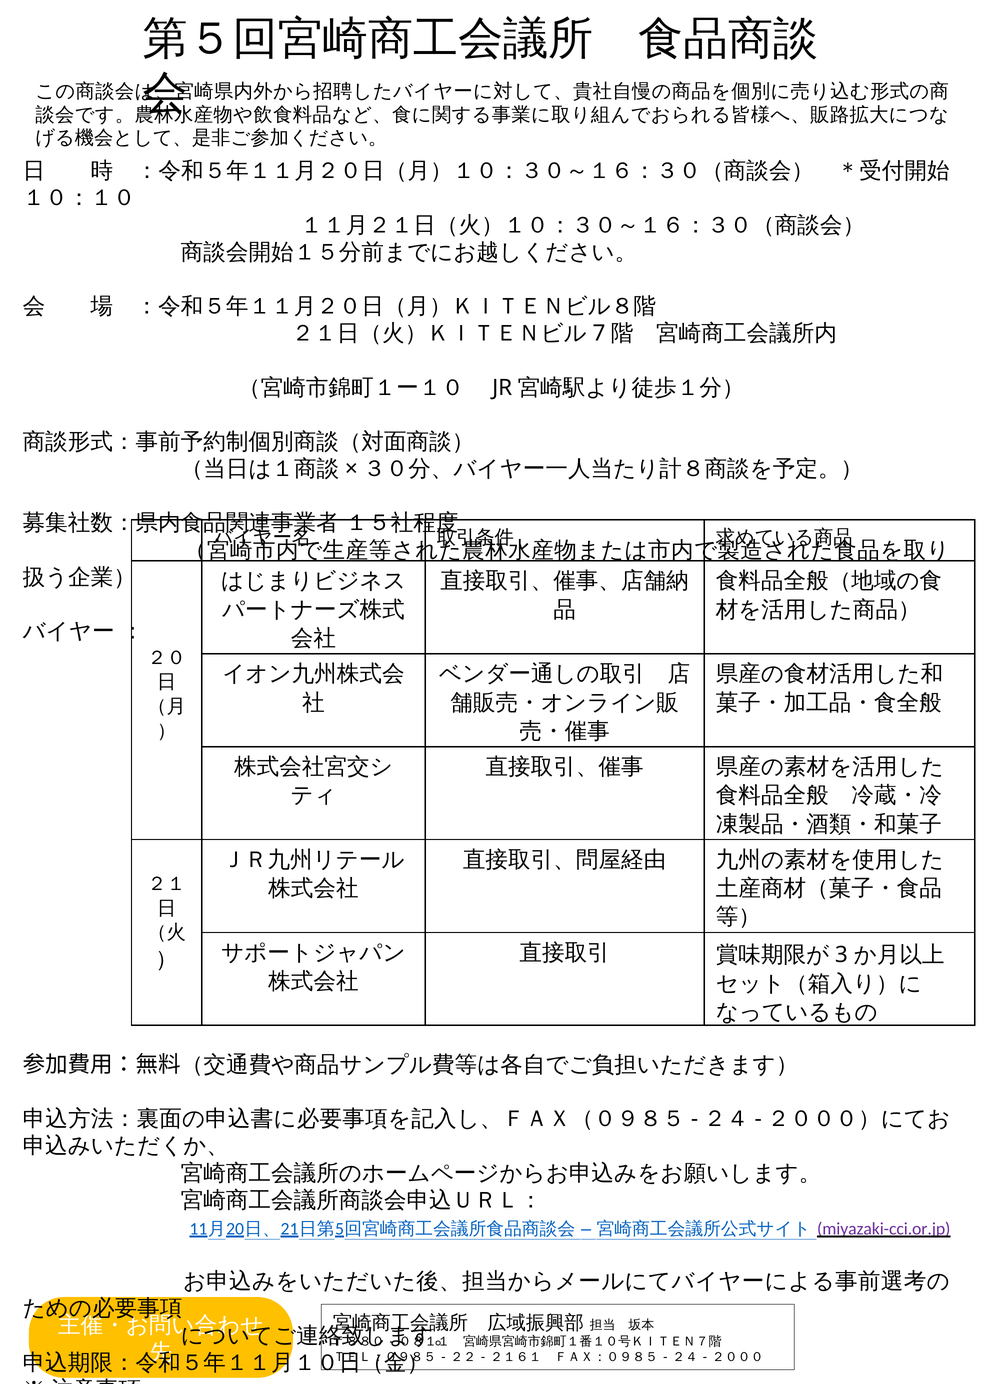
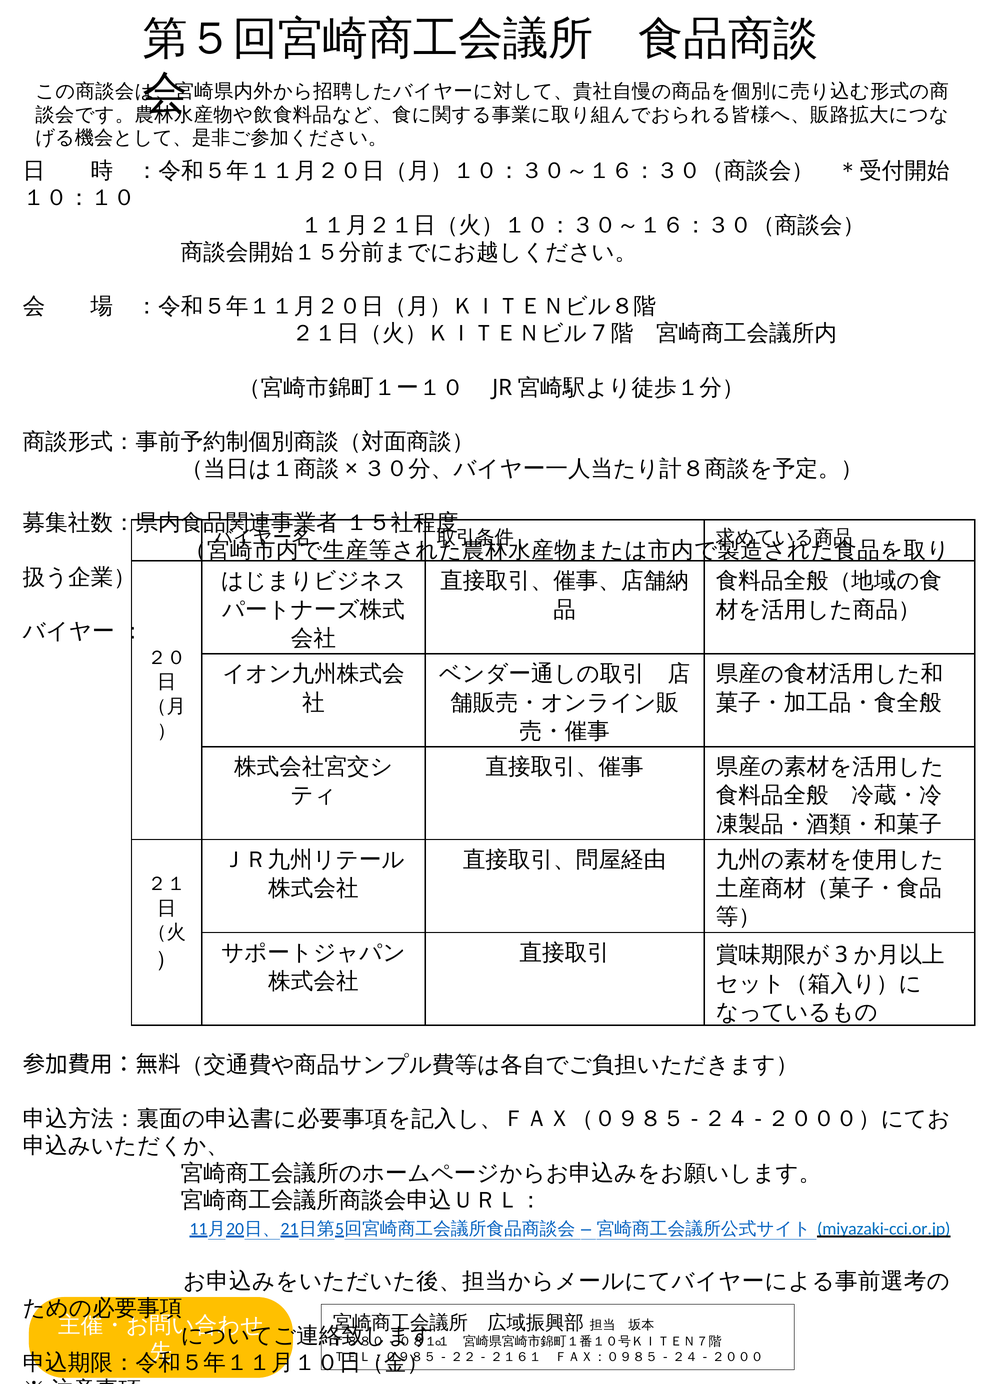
miyazaki-cci.or.jp colour: purple -> blue
